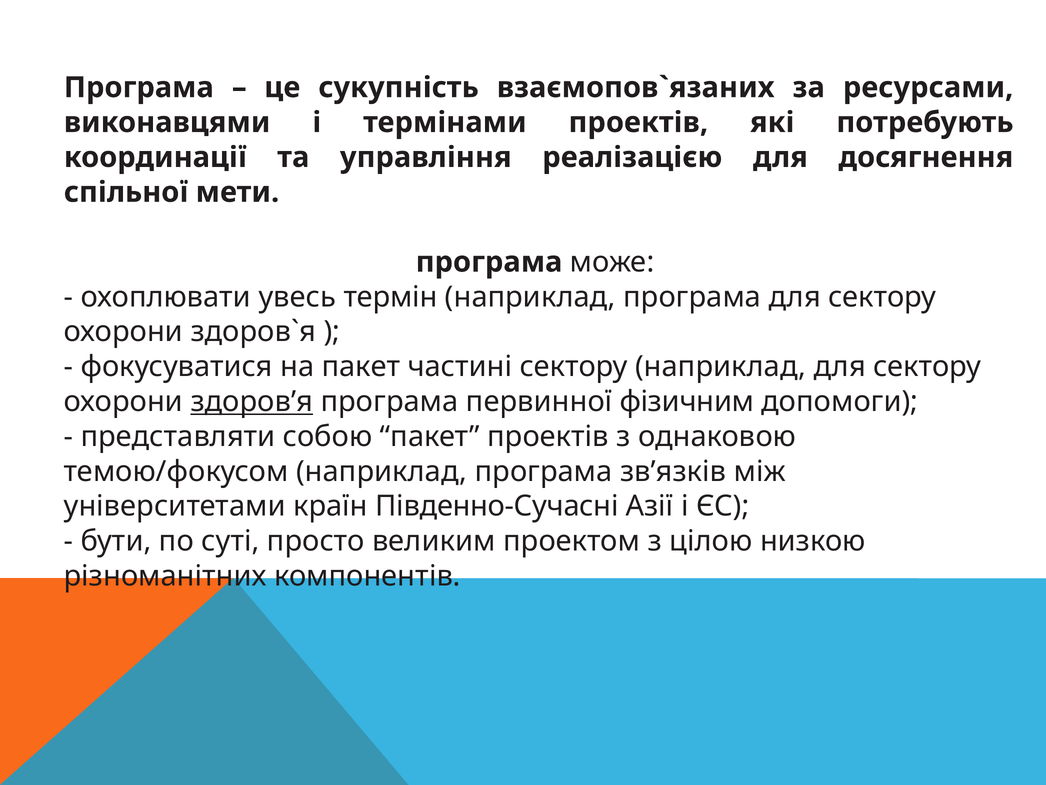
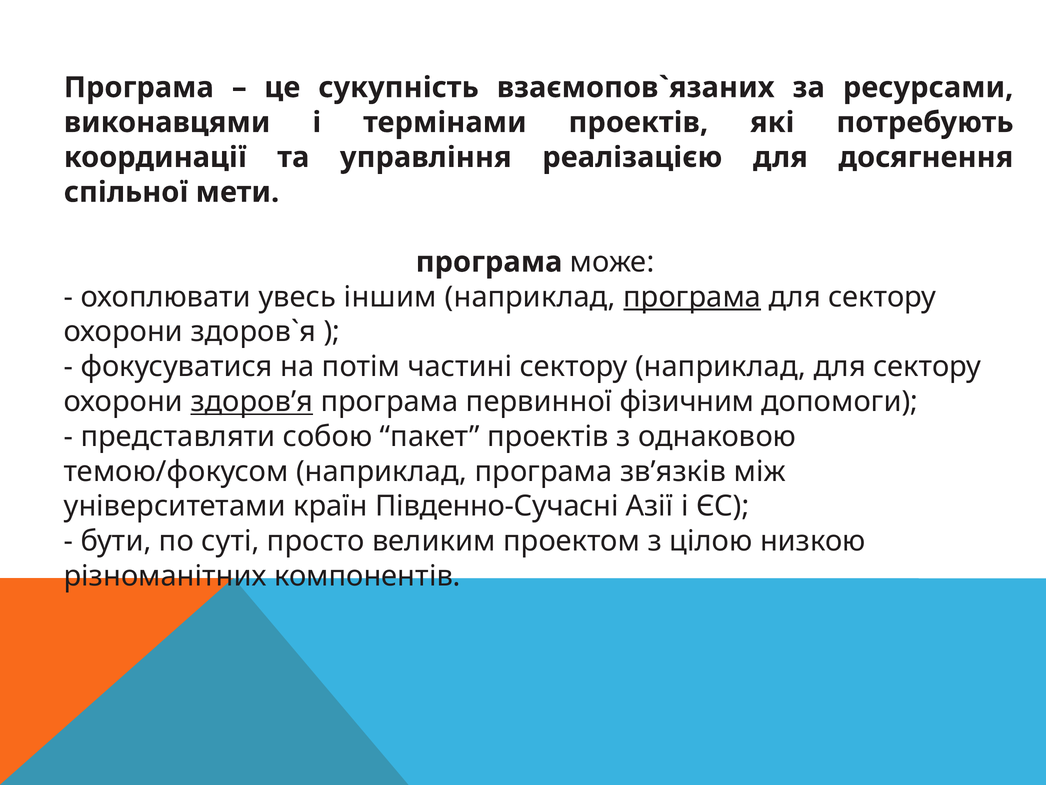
термін: термін -> іншим
програма at (692, 297) underline: none -> present
на пакет: пакет -> потім
